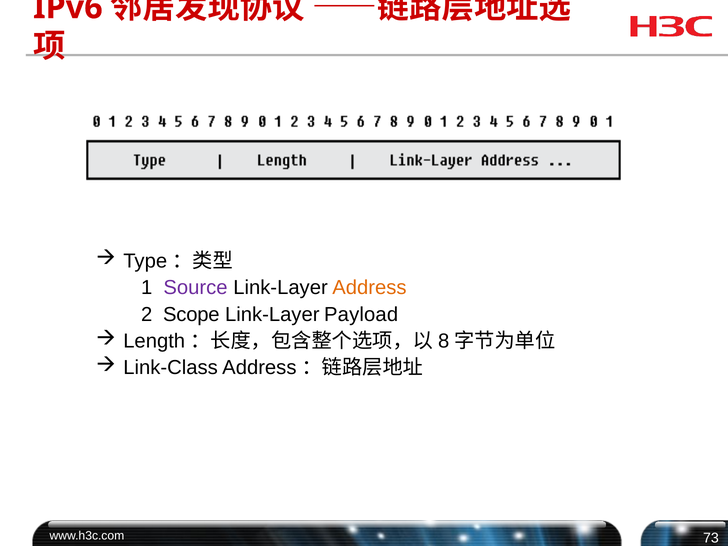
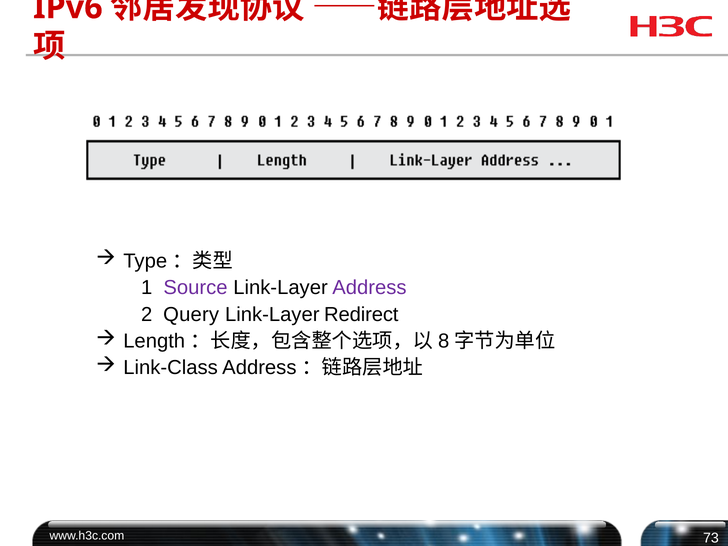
Address colour: orange -> purple
Scope: Scope -> Query
Payload: Payload -> Redirect
